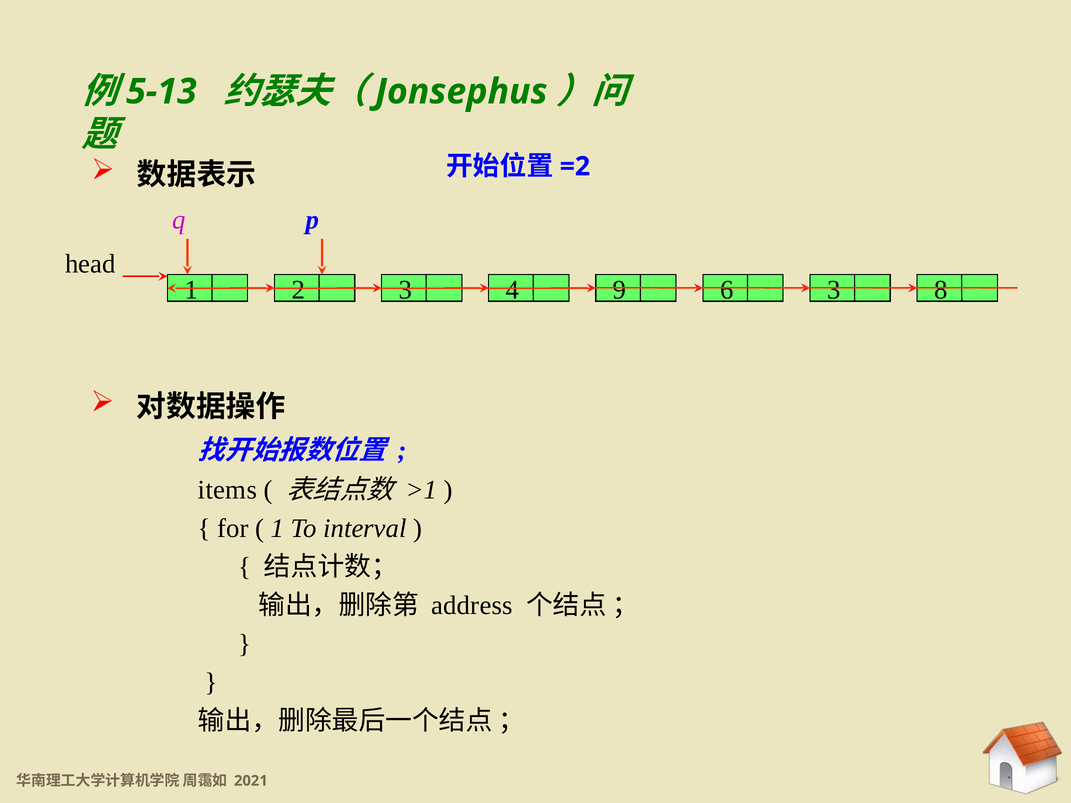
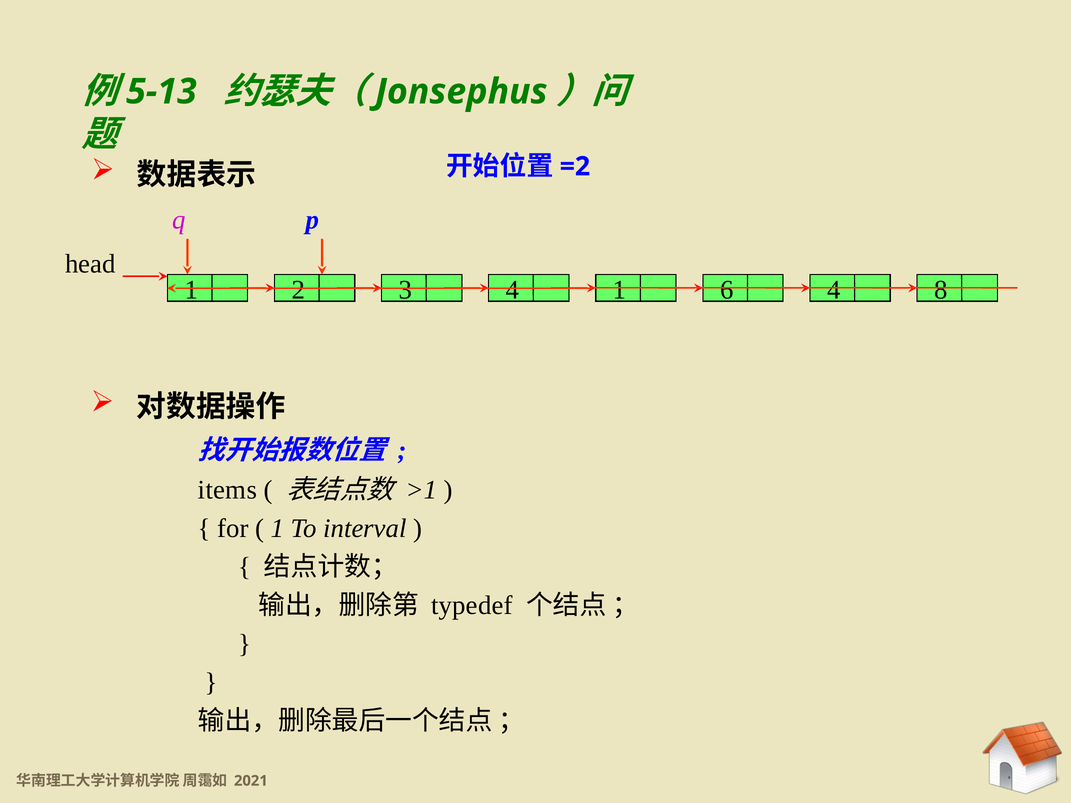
4 9: 9 -> 1
6 3: 3 -> 4
address: address -> typedef
